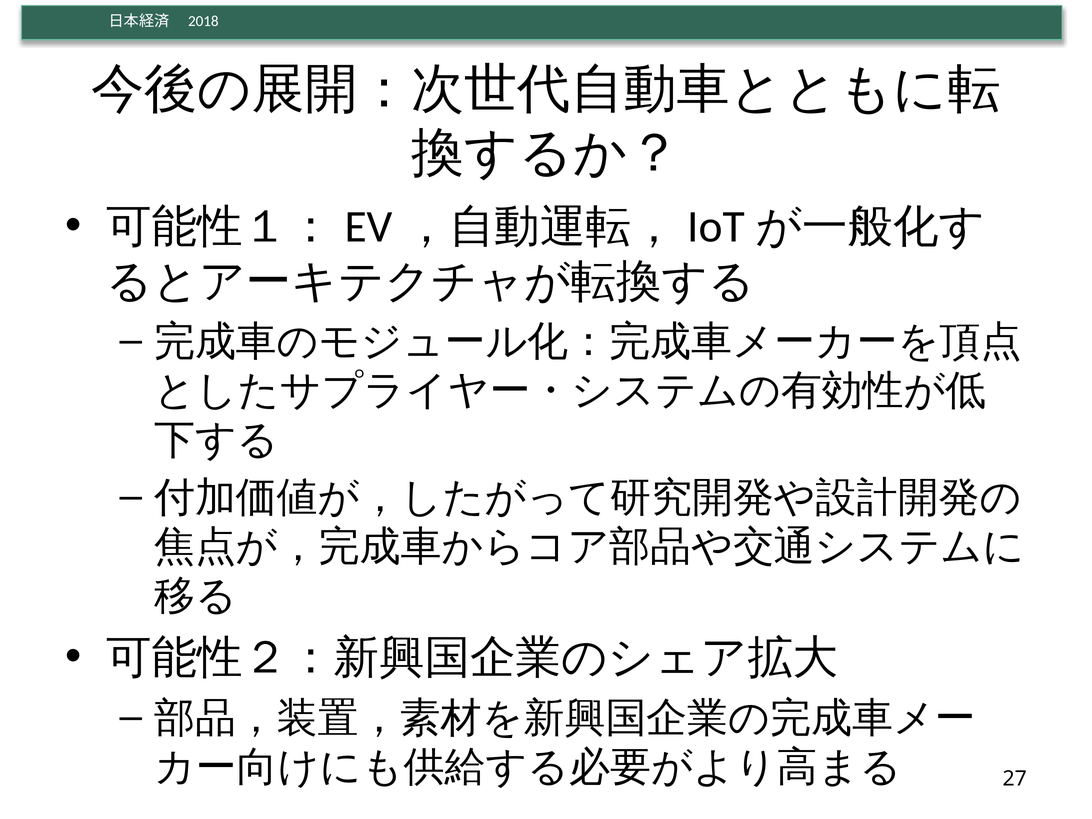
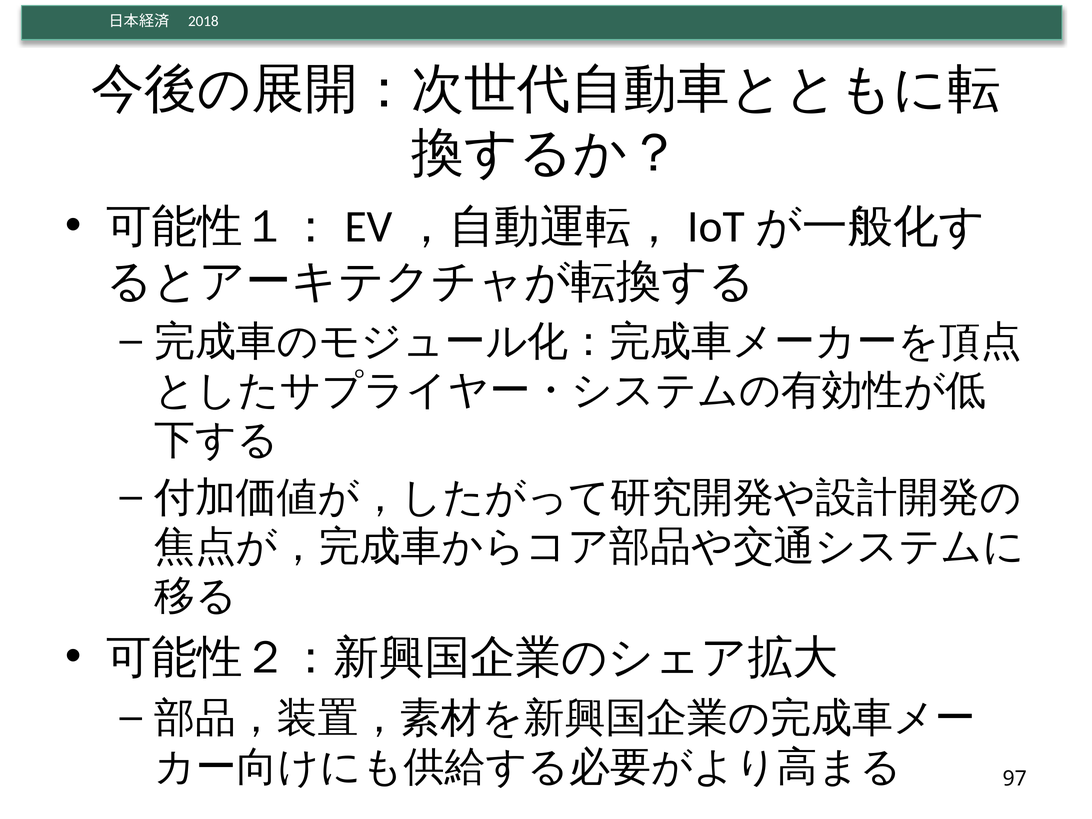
27: 27 -> 97
